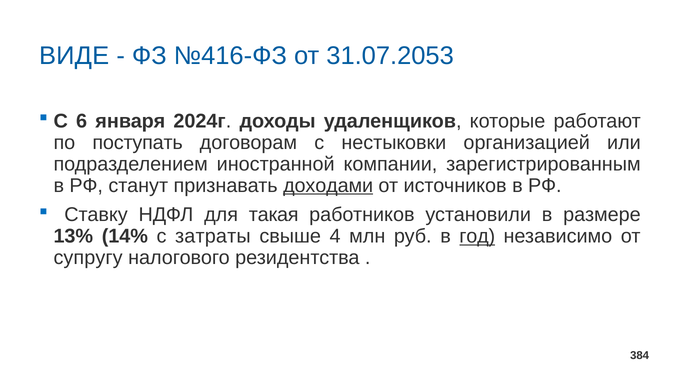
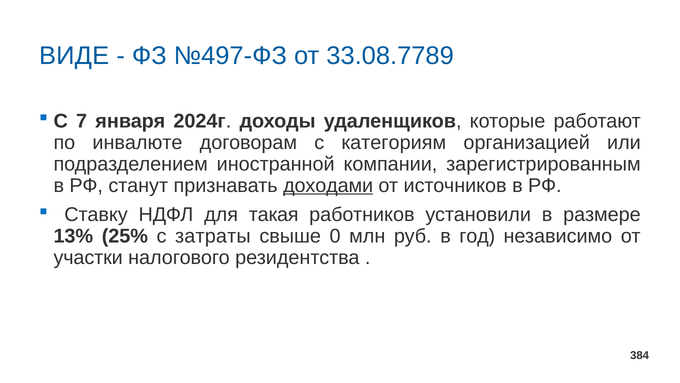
№416-ФЗ: №416-ФЗ -> №497-ФЗ
31.07.2053: 31.07.2053 -> 33.08.7789
6: 6 -> 7
поступать: поступать -> инвалюте
нестыковки: нестыковки -> категориям
14%: 14% -> 25%
4: 4 -> 0
год underline: present -> none
супругу: супругу -> участки
